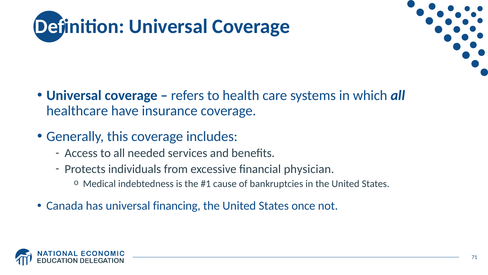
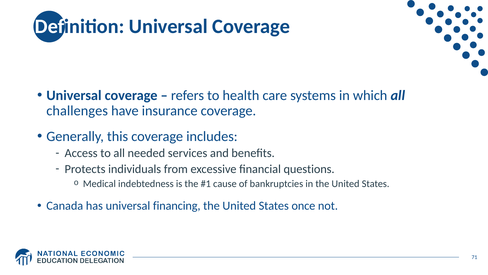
healthcare: healthcare -> challenges
physician: physician -> questions
